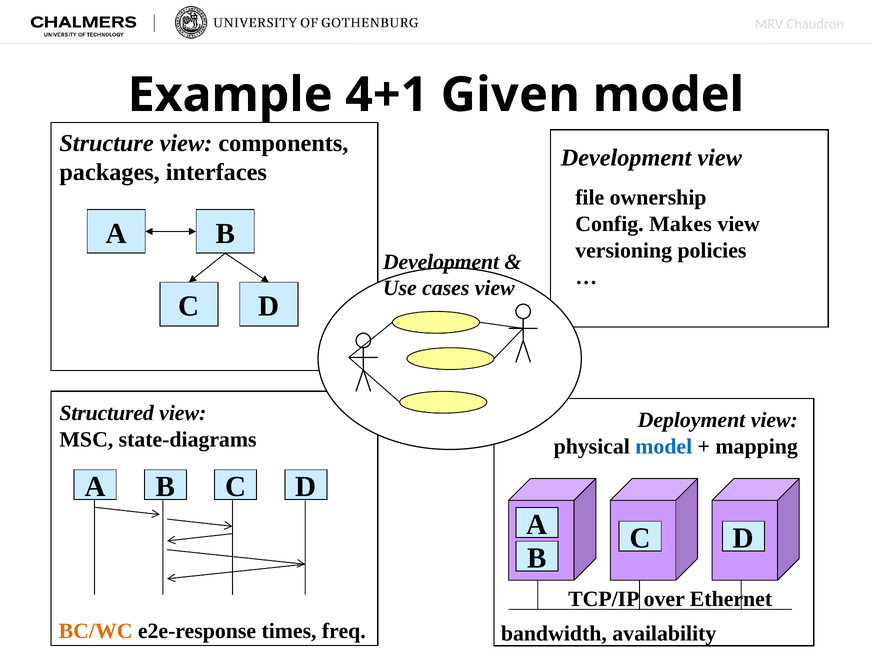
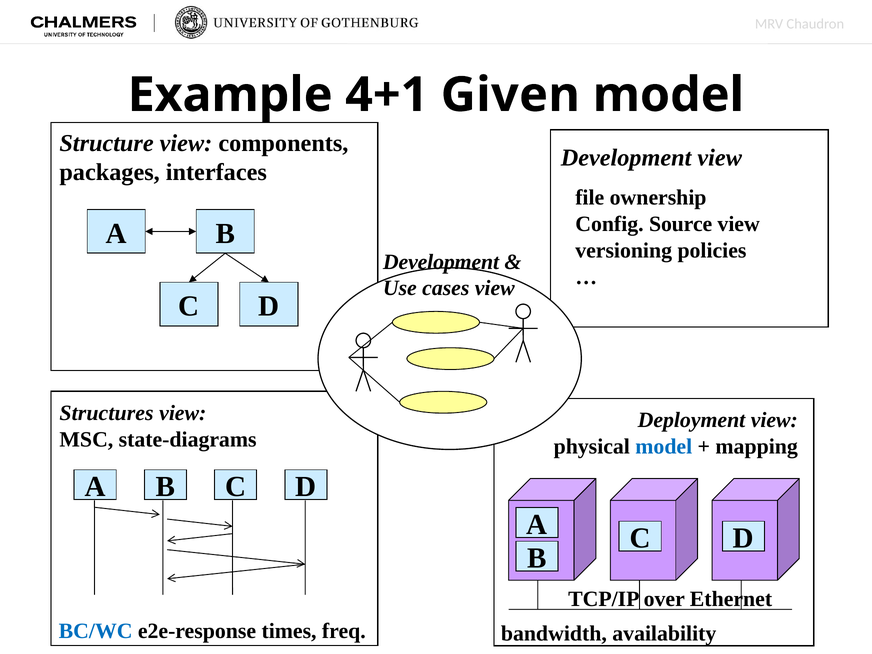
Makes: Makes -> Source
Structured: Structured -> Structures
BC/WC colour: orange -> blue
